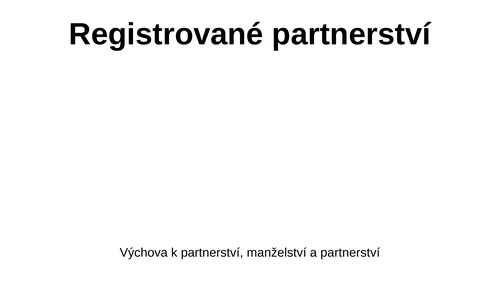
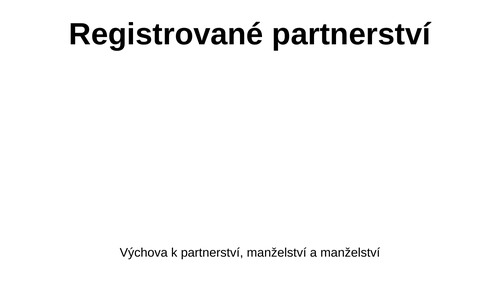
a partnerství: partnerství -> manželství
